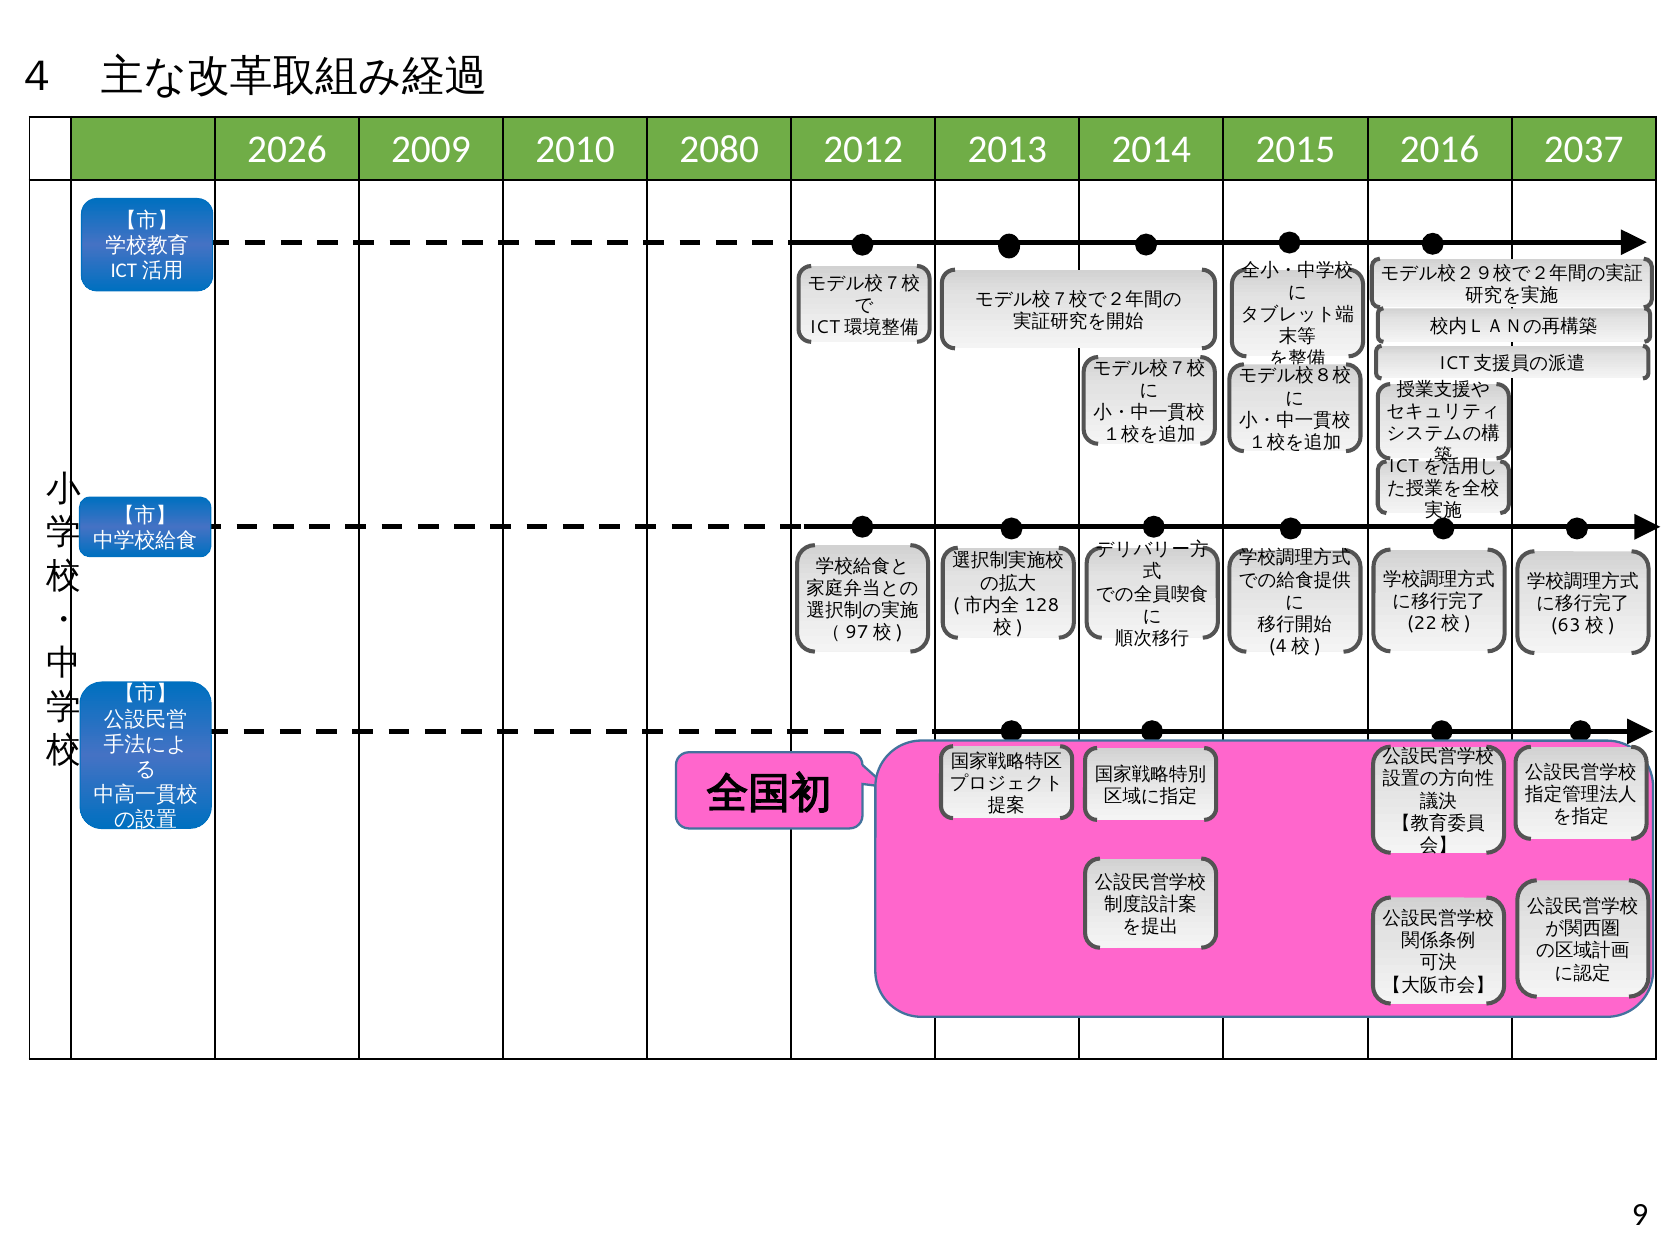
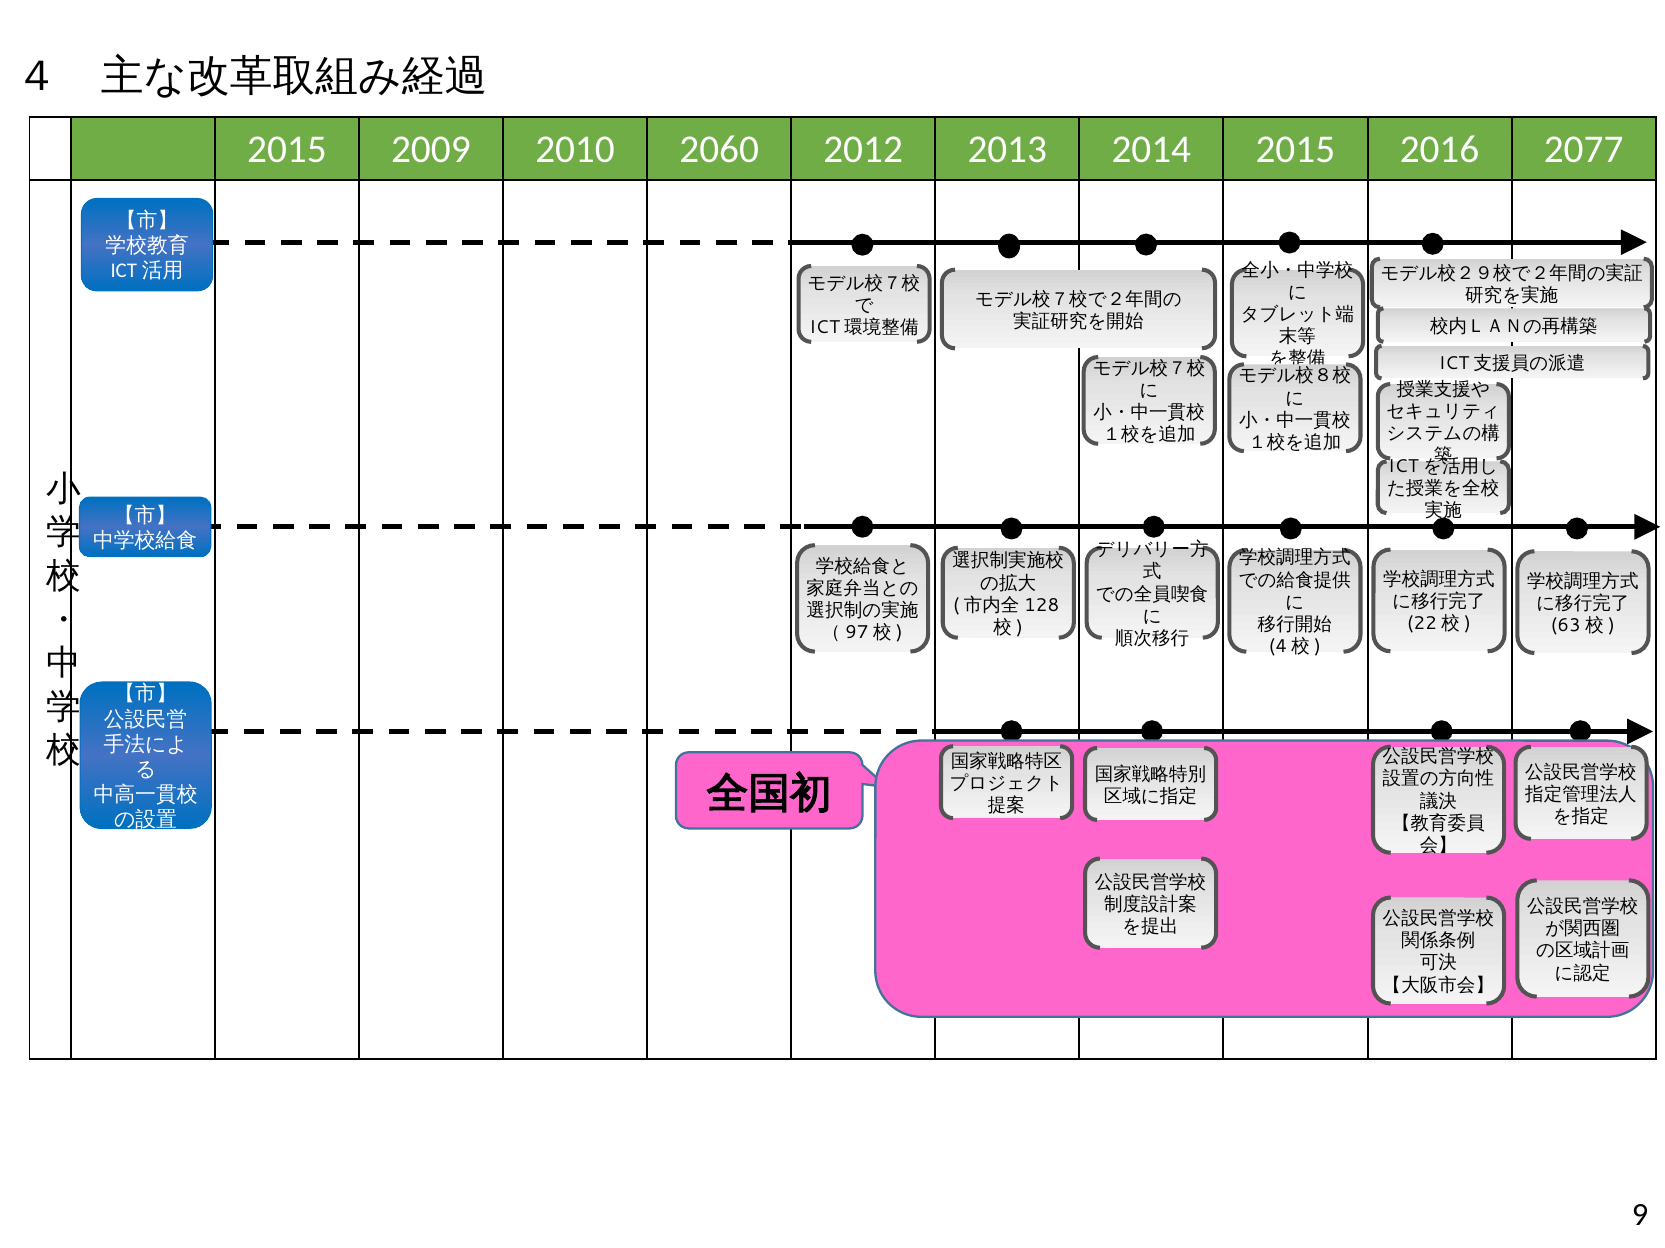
2026 at (287, 149): 2026 -> 2015
2080: 2080 -> 2060
2037: 2037 -> 2077
